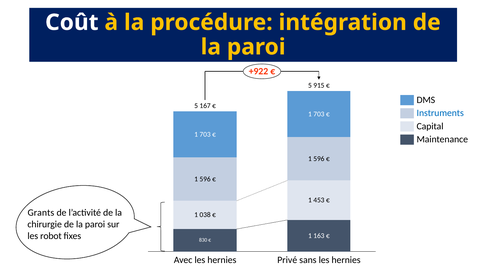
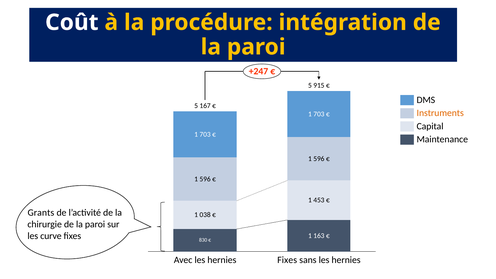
+922: +922 -> +247
Instruments colour: blue -> orange
robot: robot -> curve
Privé at (287, 260): Privé -> Fixes
